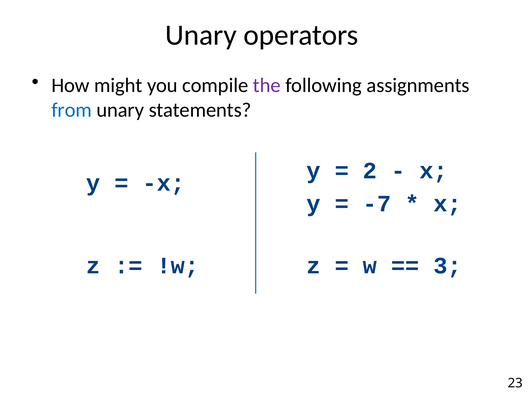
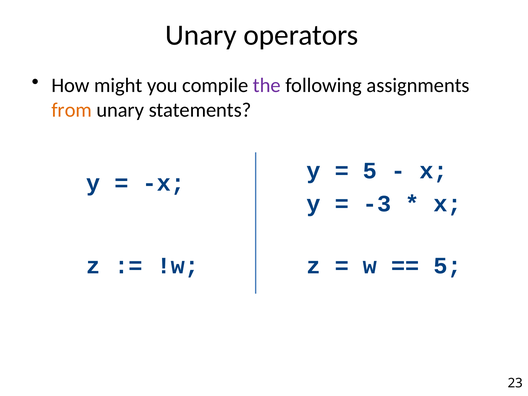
from colour: blue -> orange
2 at (370, 171): 2 -> 5
-7: -7 -> -3
3 at (448, 266): 3 -> 5
